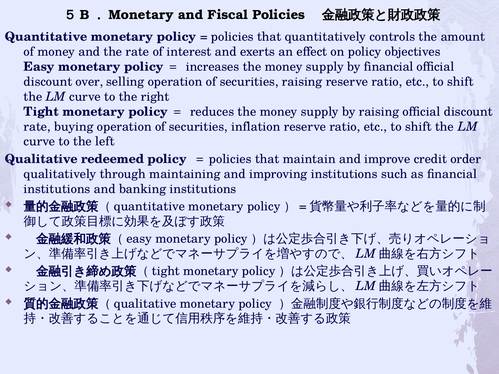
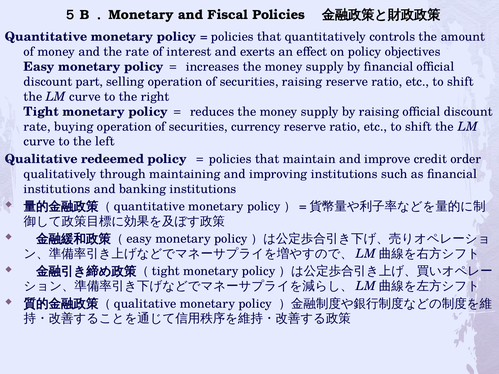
over: over -> part
inflation: inflation -> currency
